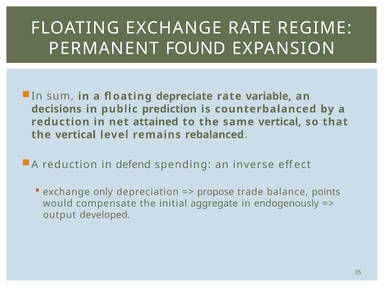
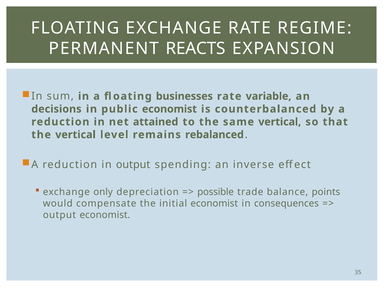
FOUND: FOUND -> REACTS
depreciate: depreciate -> businesses
public prediction: prediction -> economist
in defend: defend -> output
propose: propose -> possible
initial aggregate: aggregate -> economist
endogenously: endogenously -> consequences
output developed: developed -> economist
